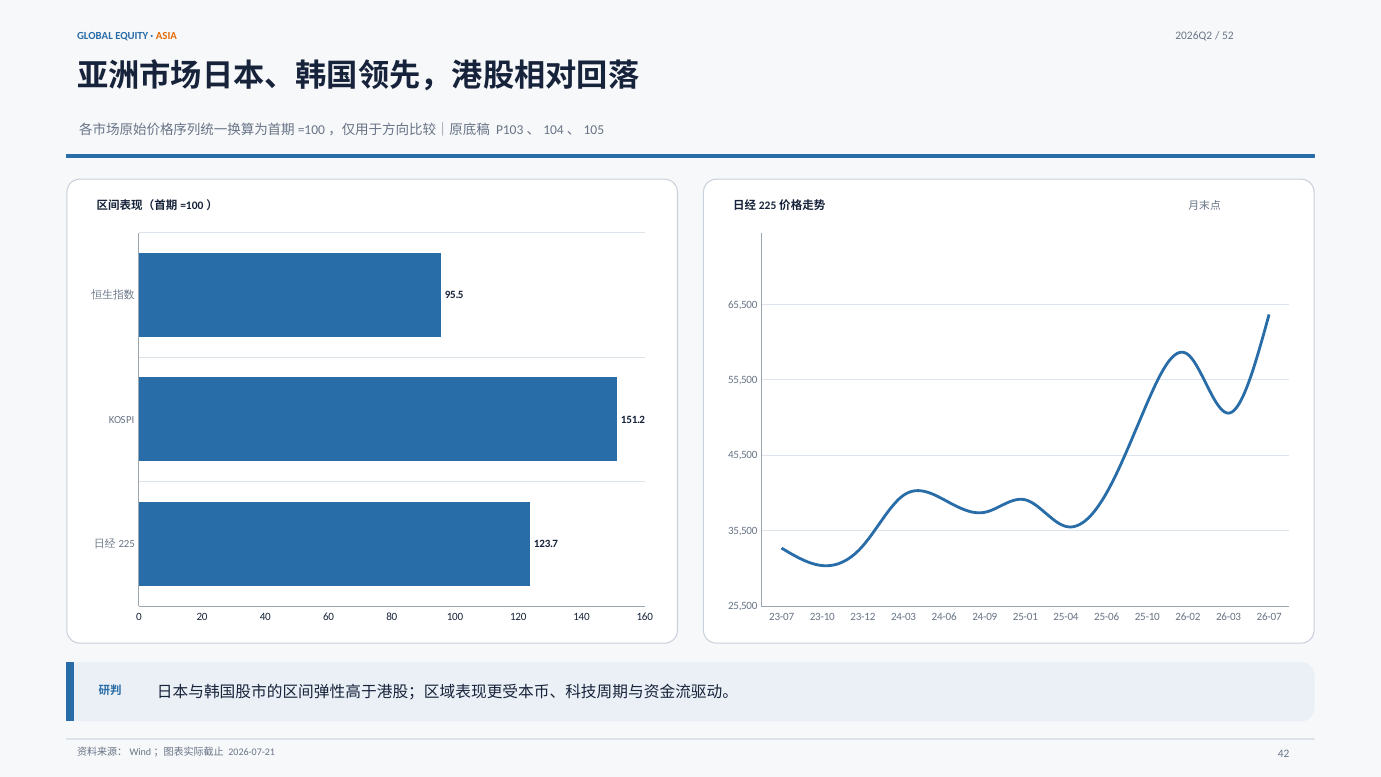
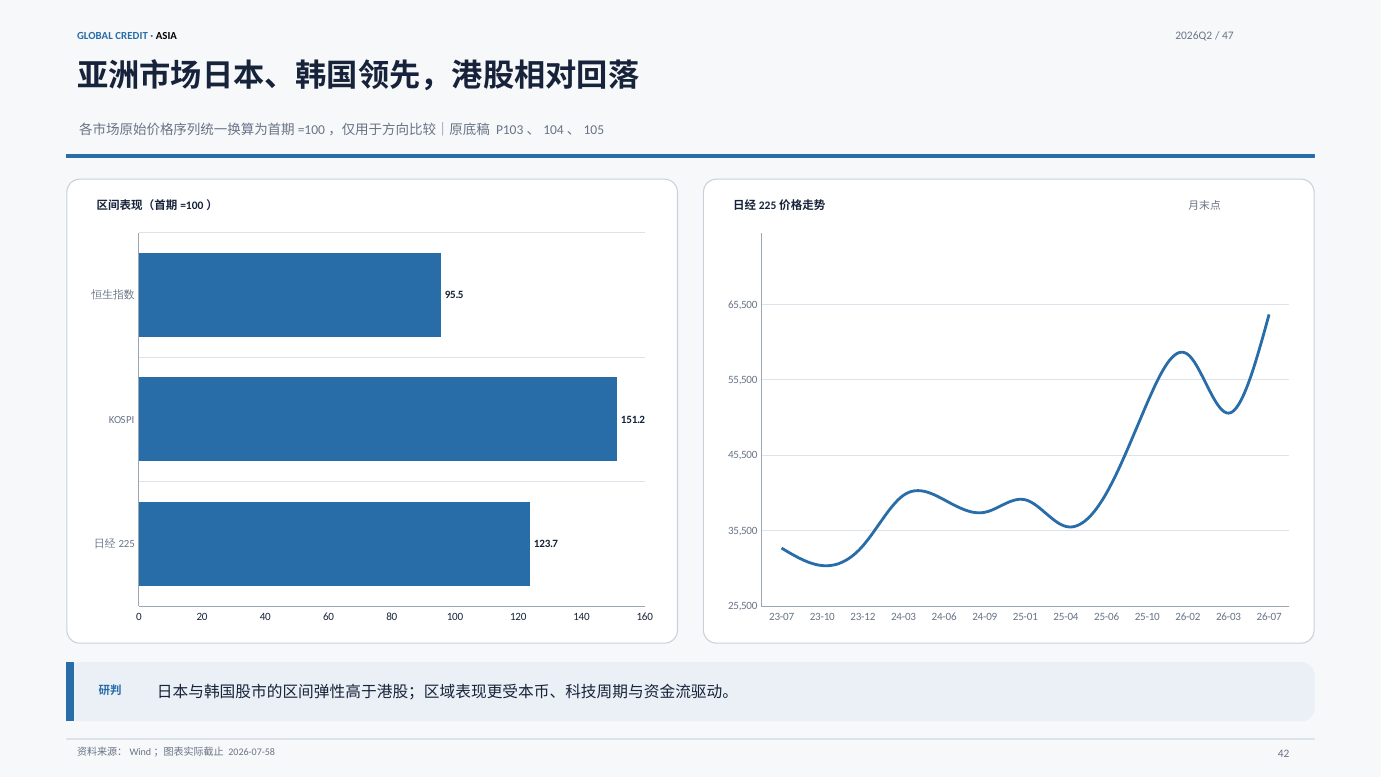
EQUITY: EQUITY -> CREDIT
ASIA colour: orange -> black
52: 52 -> 47
2026-07-21: 2026-07-21 -> 2026-07-58
